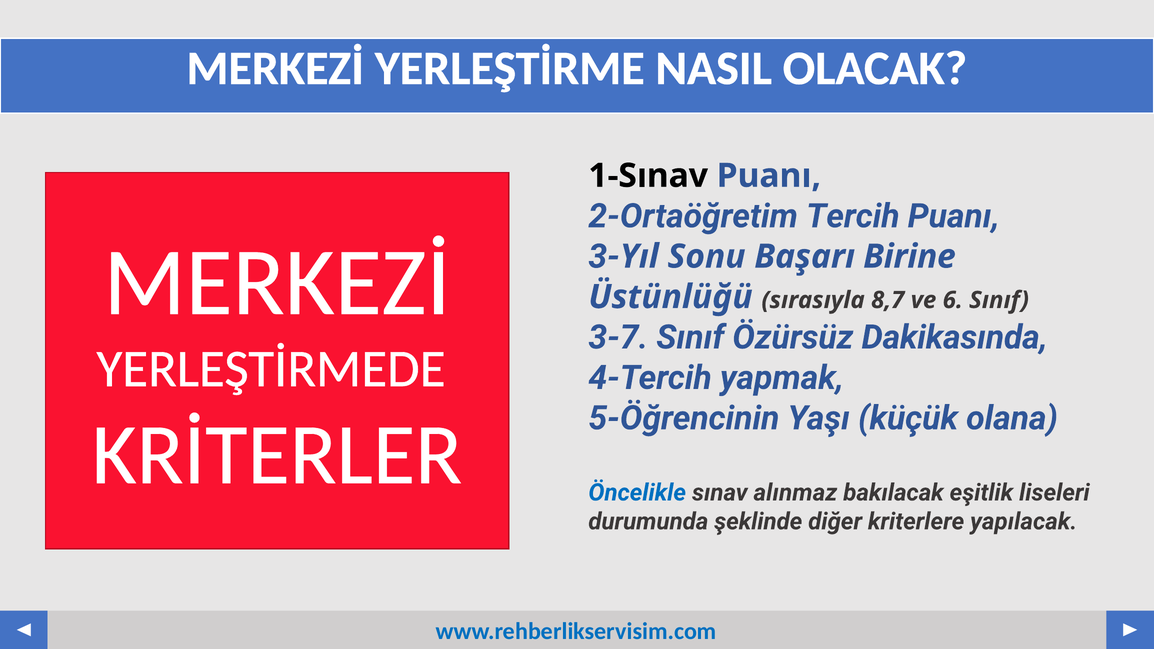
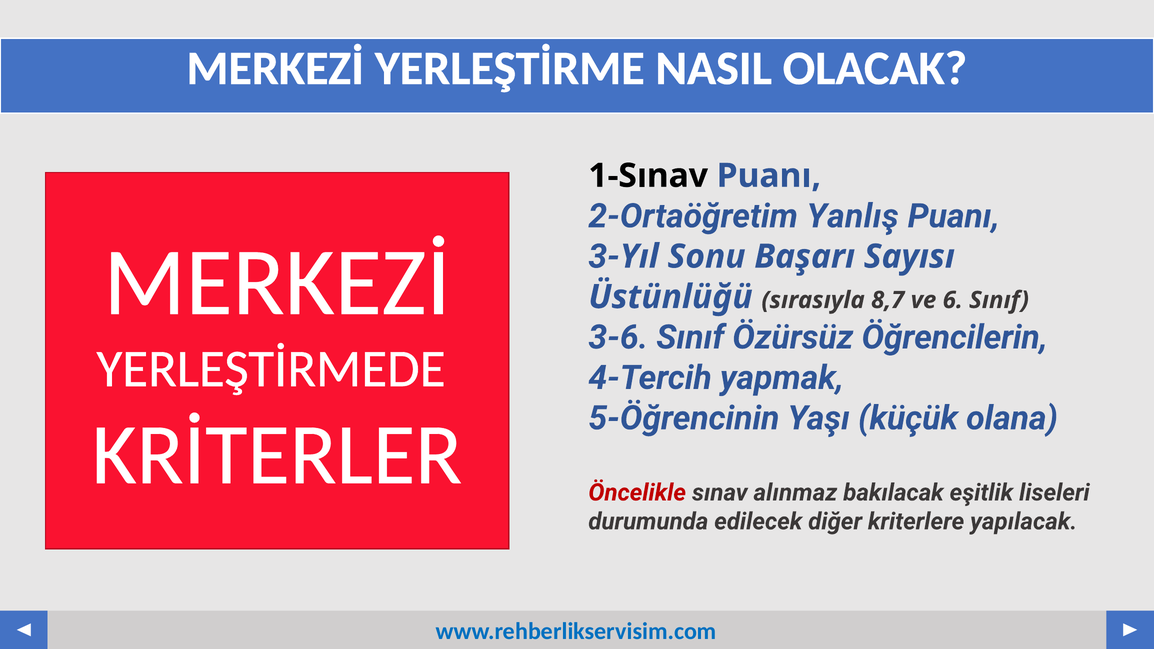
Tercih: Tercih -> Yanlış
Birine: Birine -> Sayısı
3-7: 3-7 -> 3-6
Dakikasında: Dakikasında -> Öğrencilerin
Öncelikle colour: blue -> red
şeklinde: şeklinde -> edilecek
